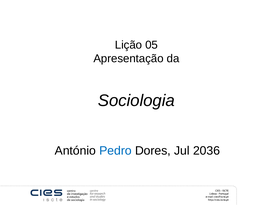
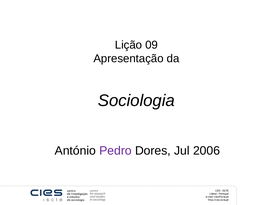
05: 05 -> 09
Pedro colour: blue -> purple
2036: 2036 -> 2006
